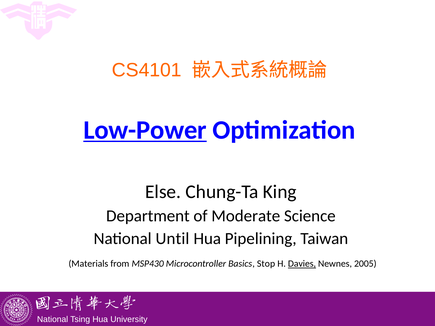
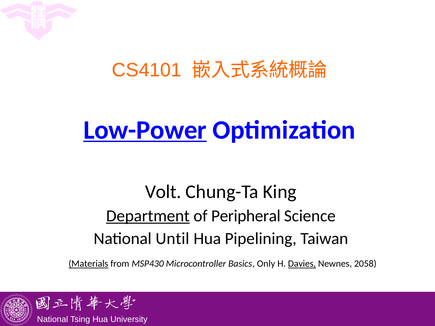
Else: Else -> Volt
Department underline: none -> present
Moderate: Moderate -> Peripheral
Materials underline: none -> present
Stop: Stop -> Only
2005: 2005 -> 2058
